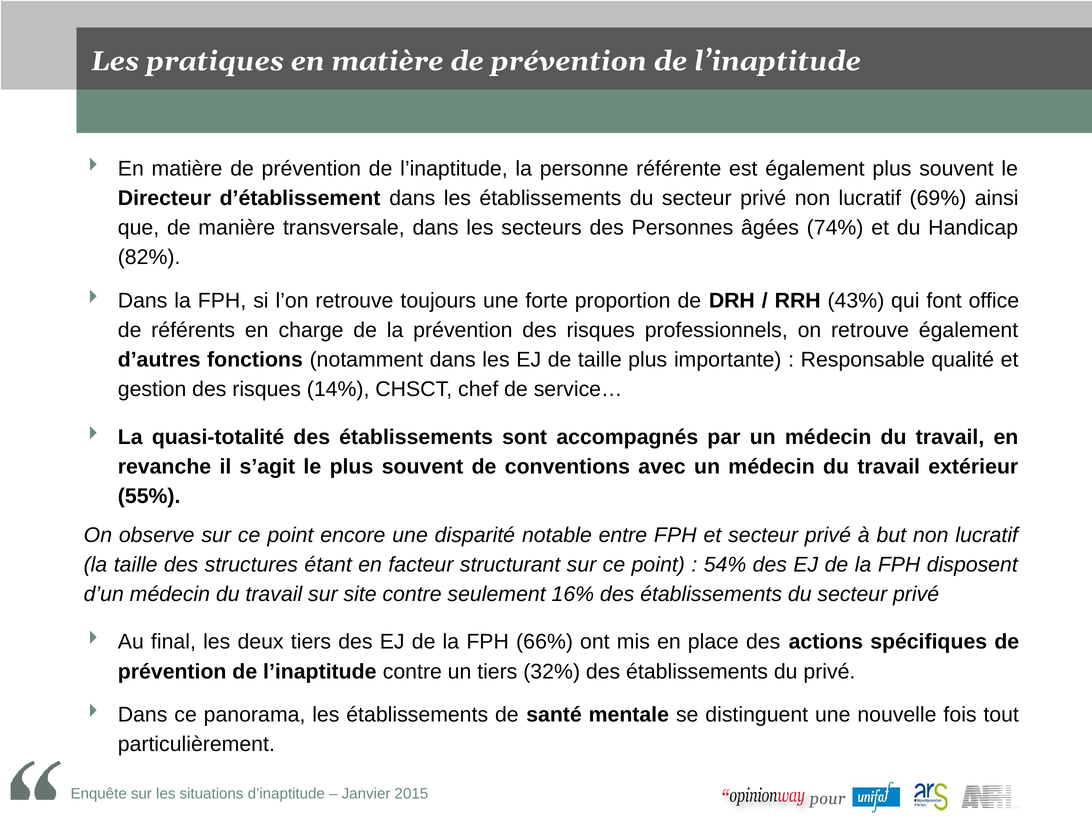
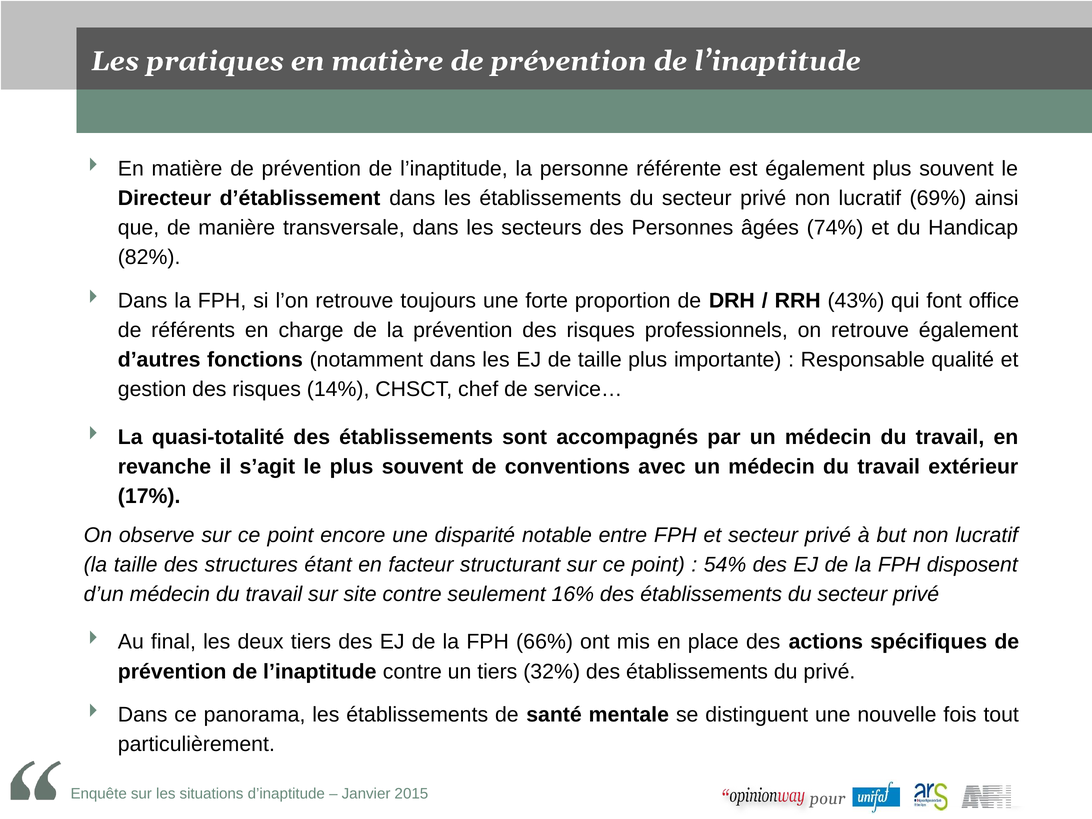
55%: 55% -> 17%
